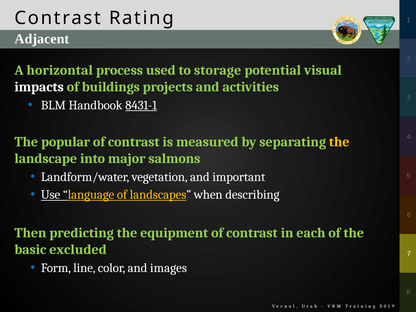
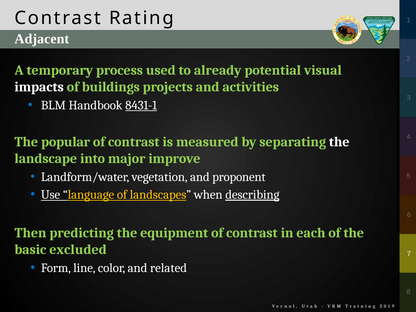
horizontal: horizontal -> temporary
storage: storage -> already
the at (339, 142) colour: yellow -> white
salmons: salmons -> improve
important: important -> proponent
describing underline: none -> present
images: images -> related
